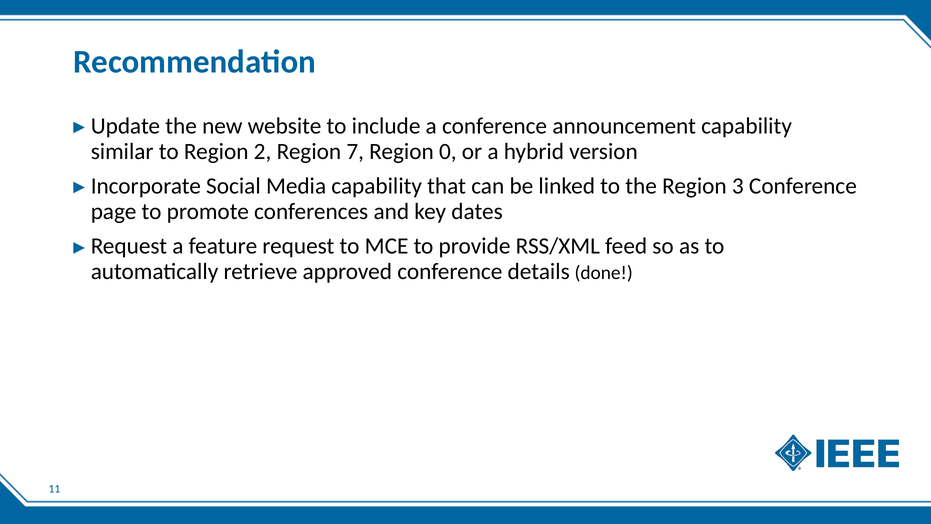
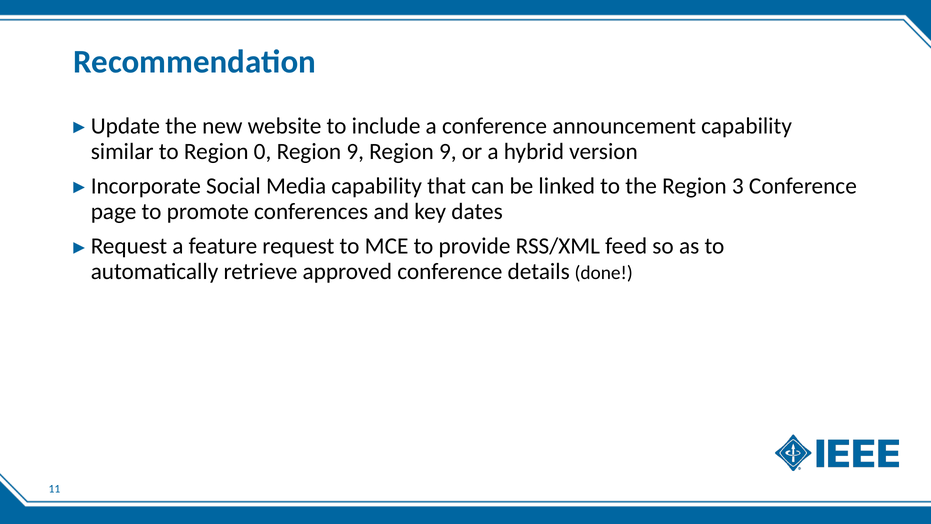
2: 2 -> 0
7 at (355, 151): 7 -> 9
0 at (448, 151): 0 -> 9
